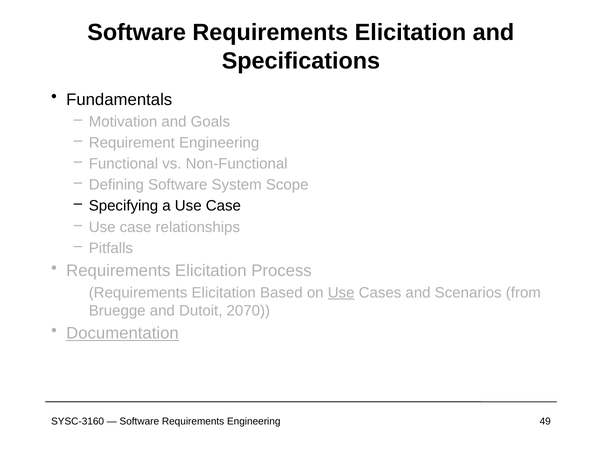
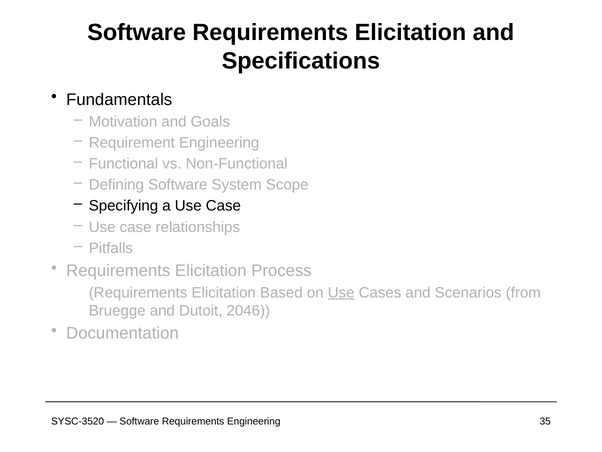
2070: 2070 -> 2046
Documentation underline: present -> none
SYSC-3160: SYSC-3160 -> SYSC-3520
49: 49 -> 35
